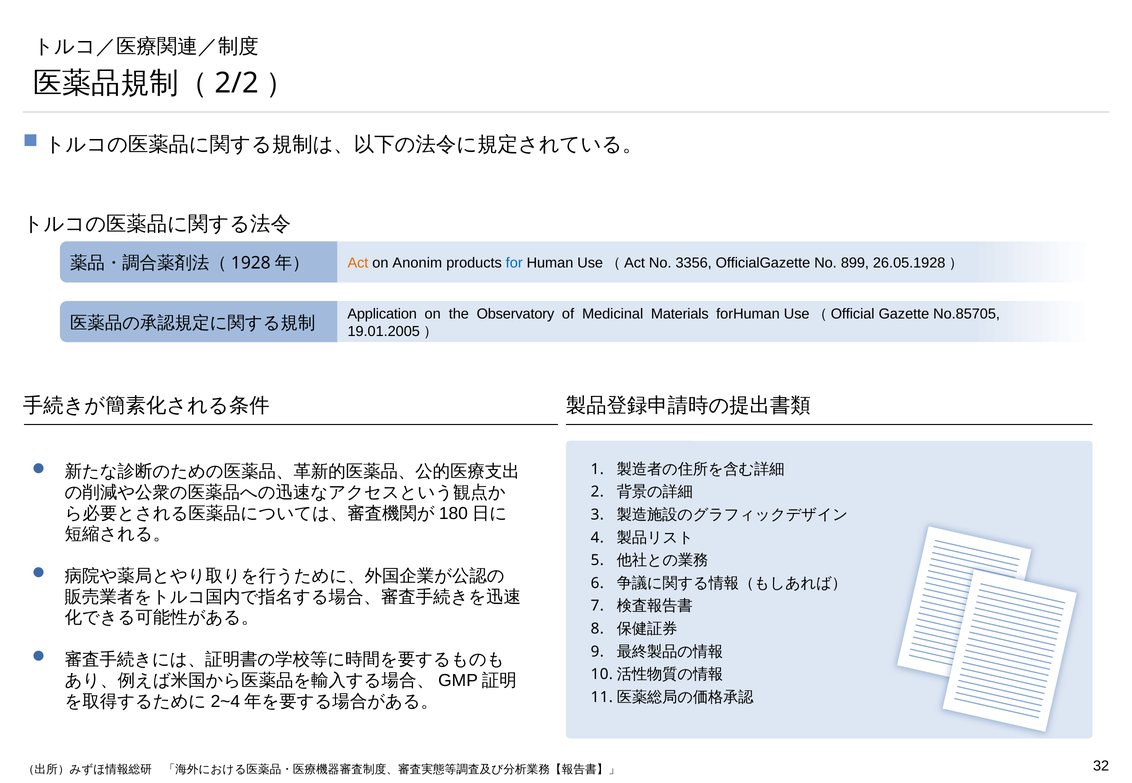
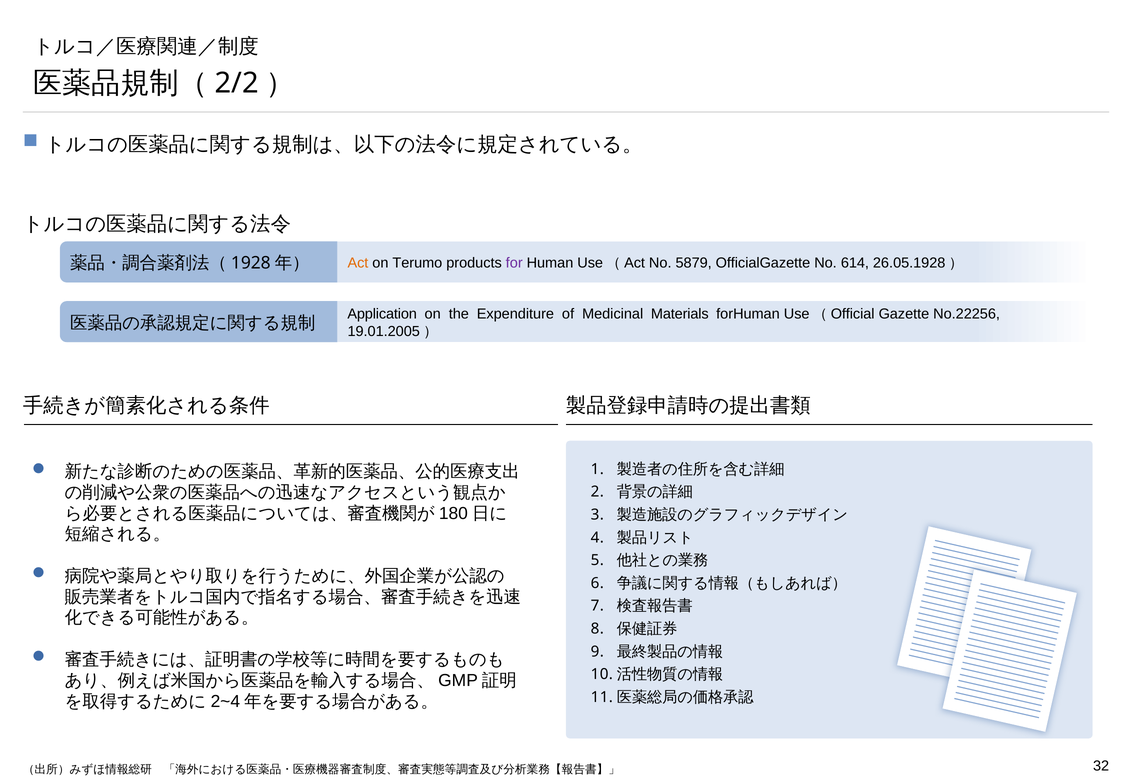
Anonim: Anonim -> Terumo
for colour: blue -> purple
3356: 3356 -> 5879
899: 899 -> 614
Observatory: Observatory -> Expenditure
No.85705: No.85705 -> No.22256
